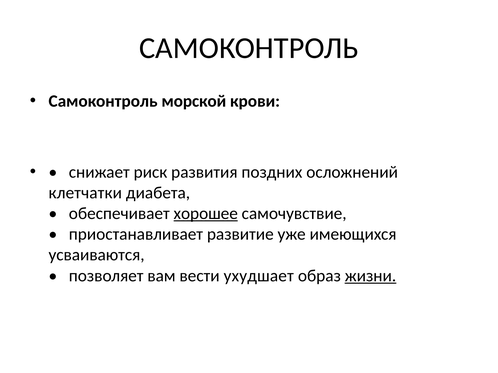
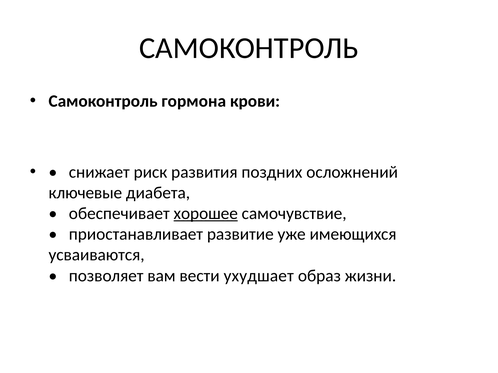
морской: морской -> гормона
клетчатки: клетчатки -> ключевые
жизни underline: present -> none
